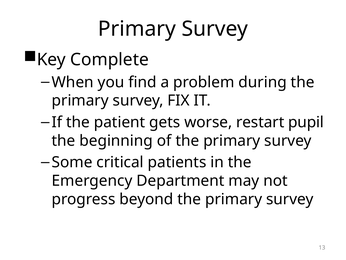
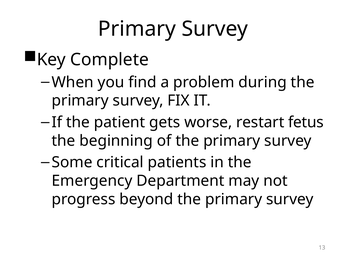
pupil: pupil -> fetus
